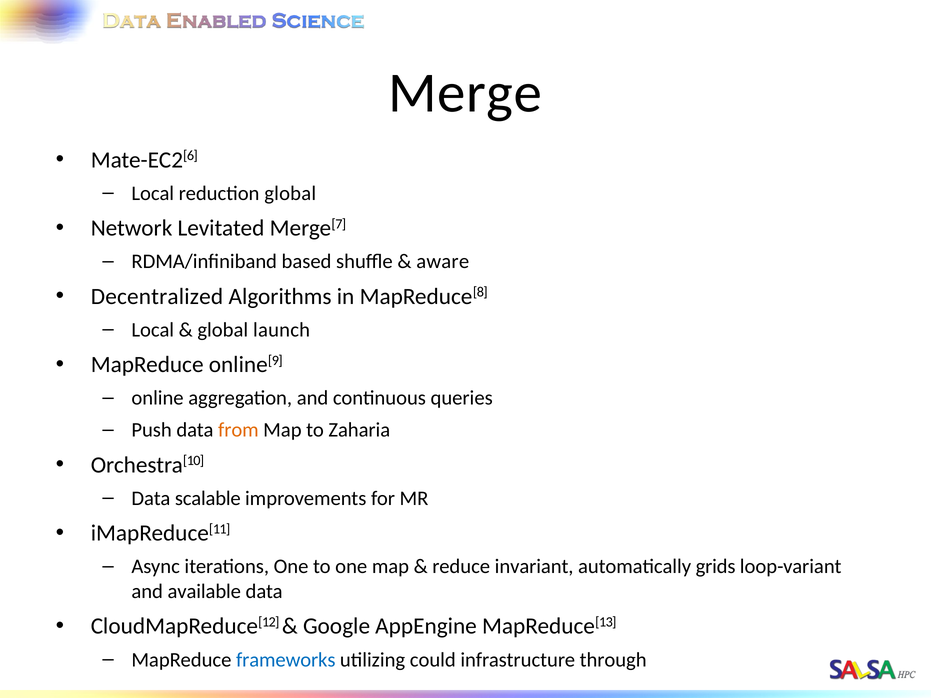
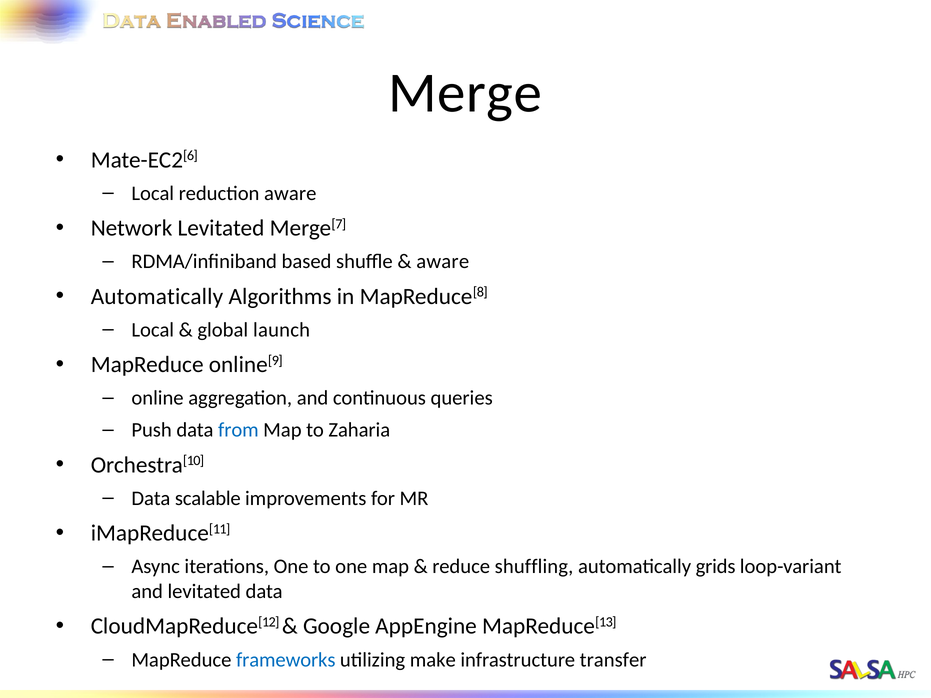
reduction global: global -> aware
Decentralized at (157, 296): Decentralized -> Automatically
from colour: orange -> blue
invariant: invariant -> shuffling
and available: available -> levitated
could: could -> make
through: through -> transfer
